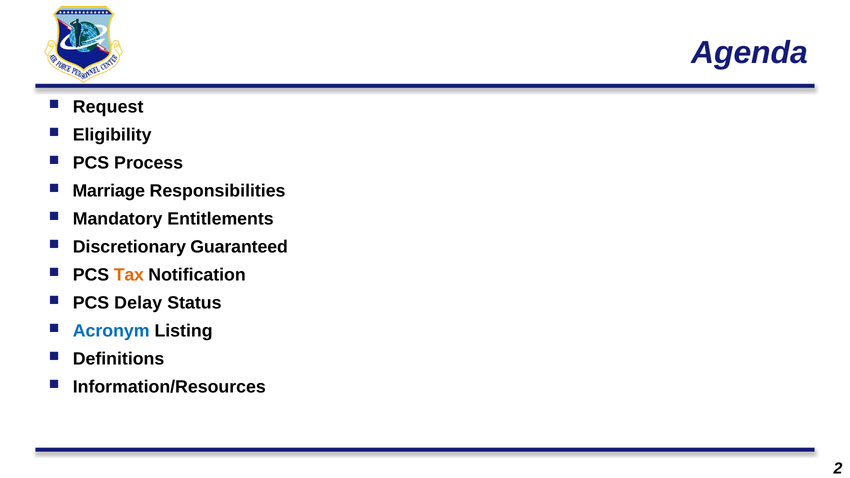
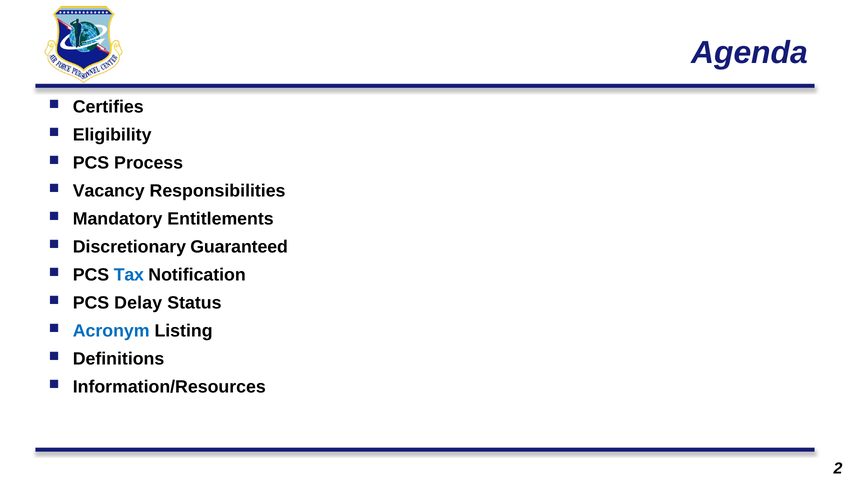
Request: Request -> Certifies
Marriage: Marriage -> Vacancy
Tax colour: orange -> blue
